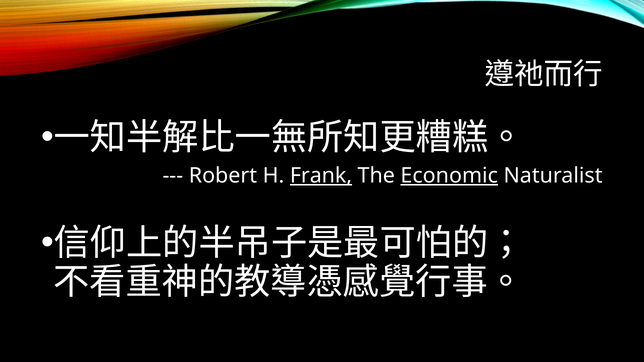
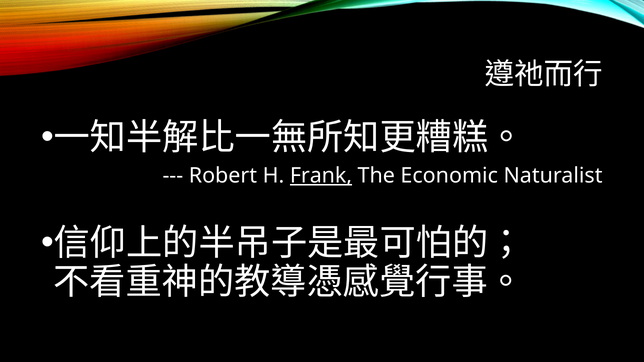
Economic underline: present -> none
